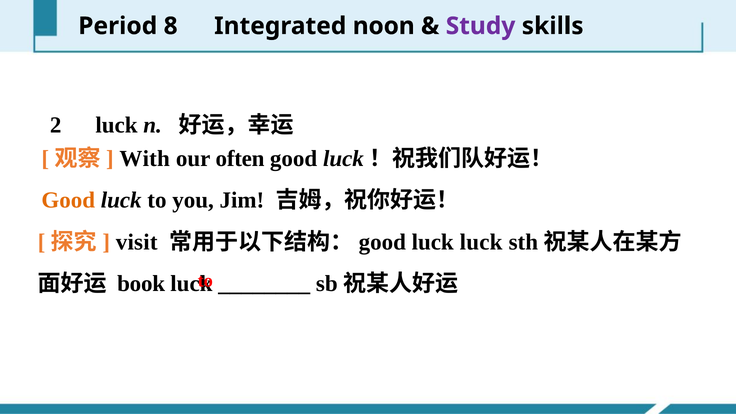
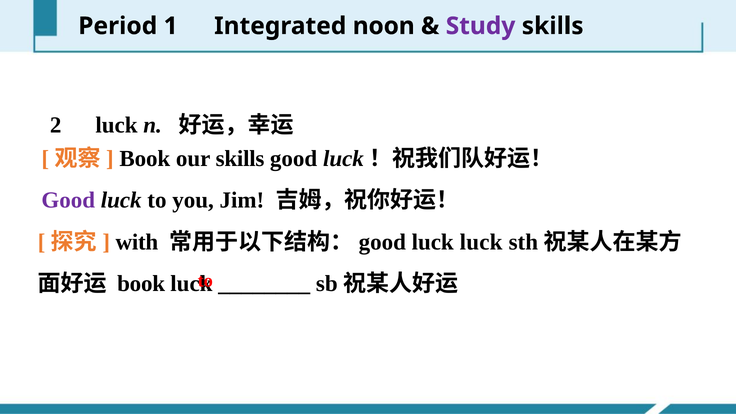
8: 8 -> 1
With at (145, 159): With -> Book
our often: often -> skills
Good at (68, 200) colour: orange -> purple
visit: visit -> with
